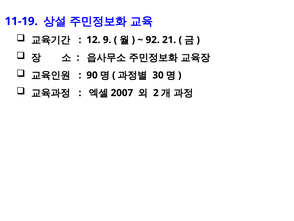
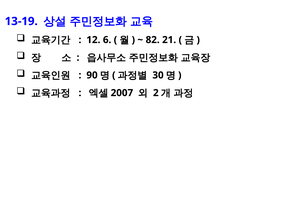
11-19: 11-19 -> 13-19
9: 9 -> 6
92: 92 -> 82
